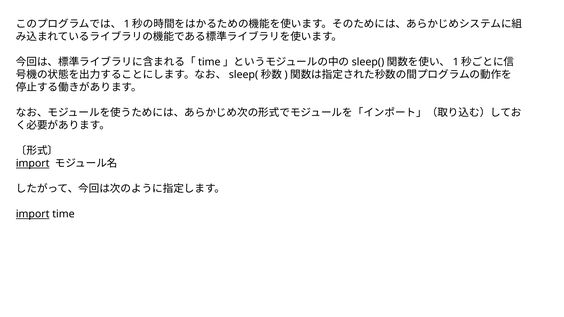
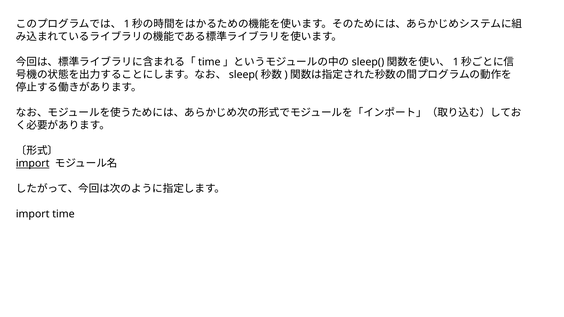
import at (33, 214) underline: present -> none
